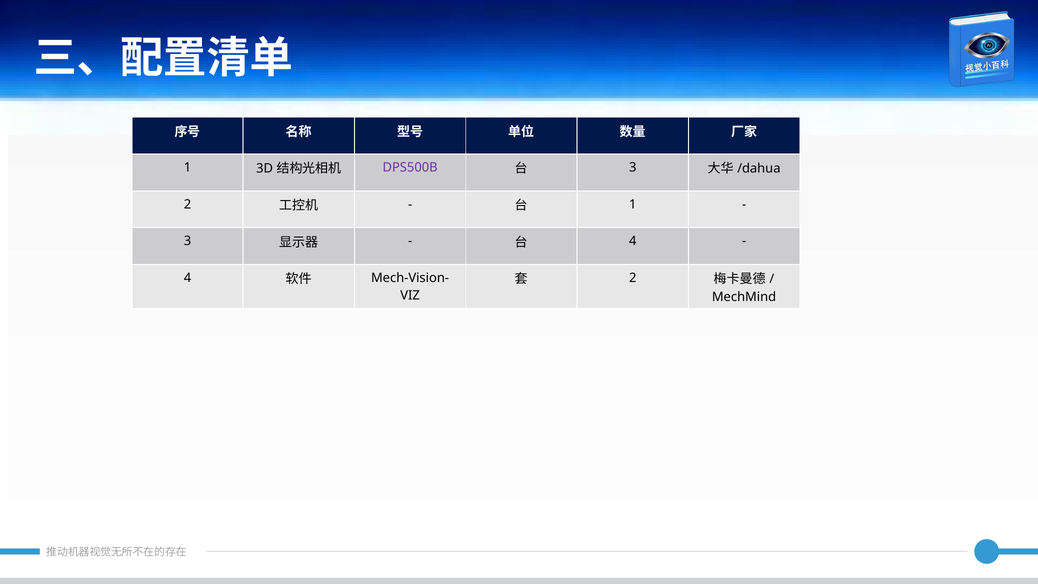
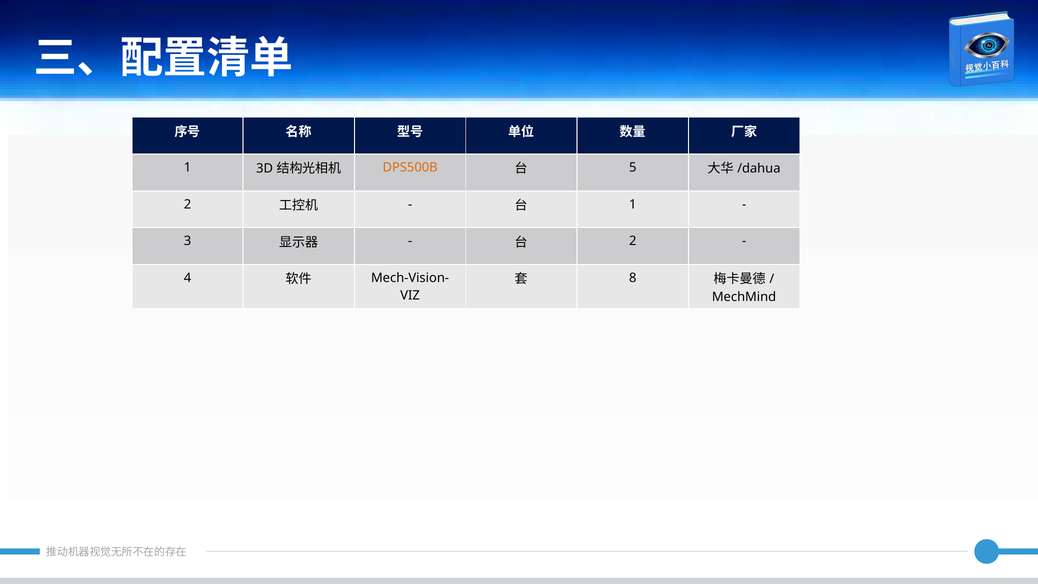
DPS500B colour: purple -> orange
3 at (633, 168): 3 -> 5
4 at (633, 241): 4 -> 2
2 at (633, 278): 2 -> 8
